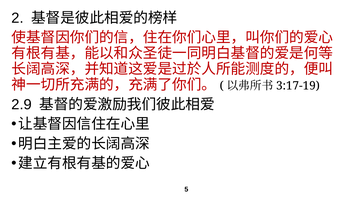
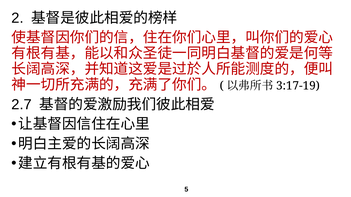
2.9: 2.9 -> 2.7
